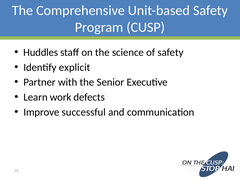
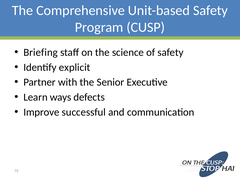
Huddles: Huddles -> Briefing
work: work -> ways
